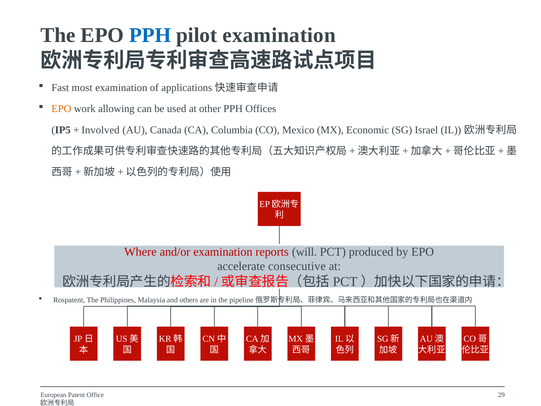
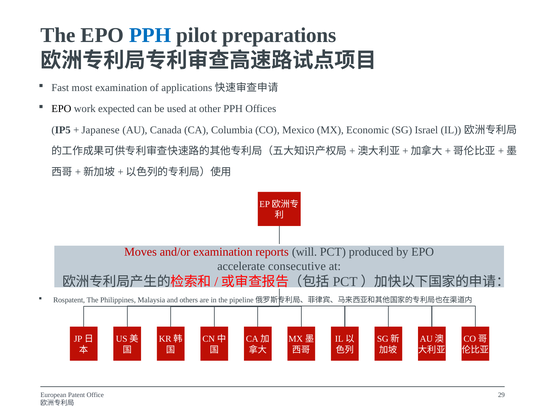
pilot examination: examination -> preparations
EPO at (61, 109) colour: orange -> black
allowing: allowing -> expected
Involved: Involved -> Japanese
Where: Where -> Moves
